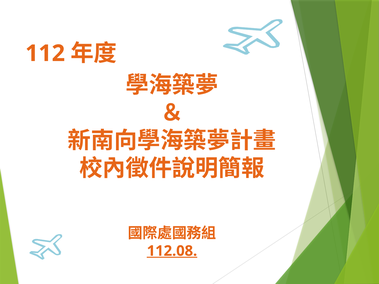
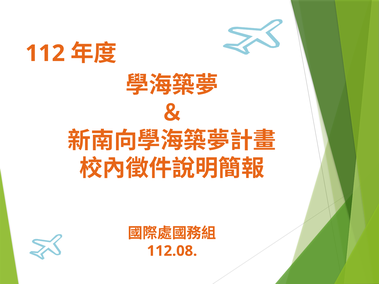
112.08 underline: present -> none
